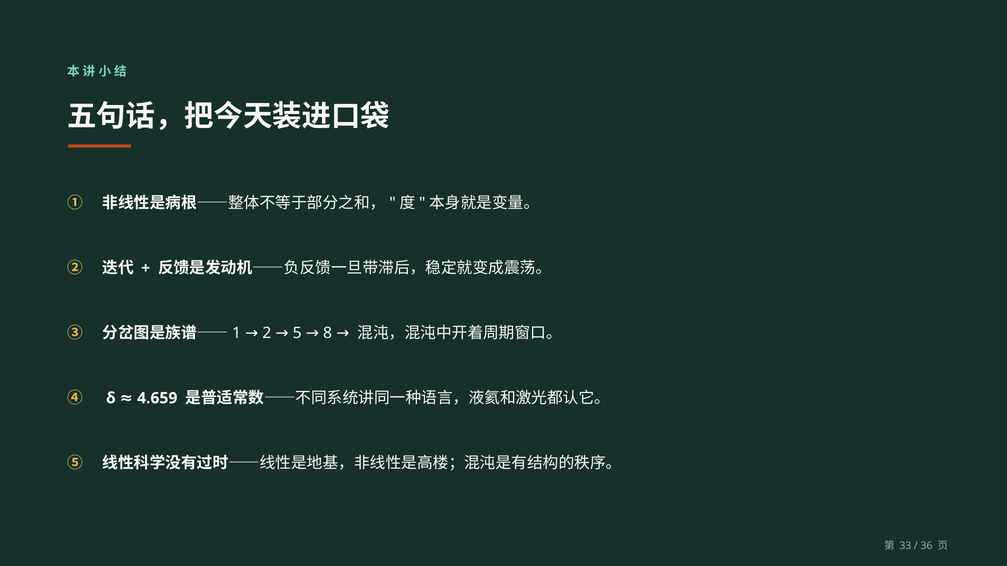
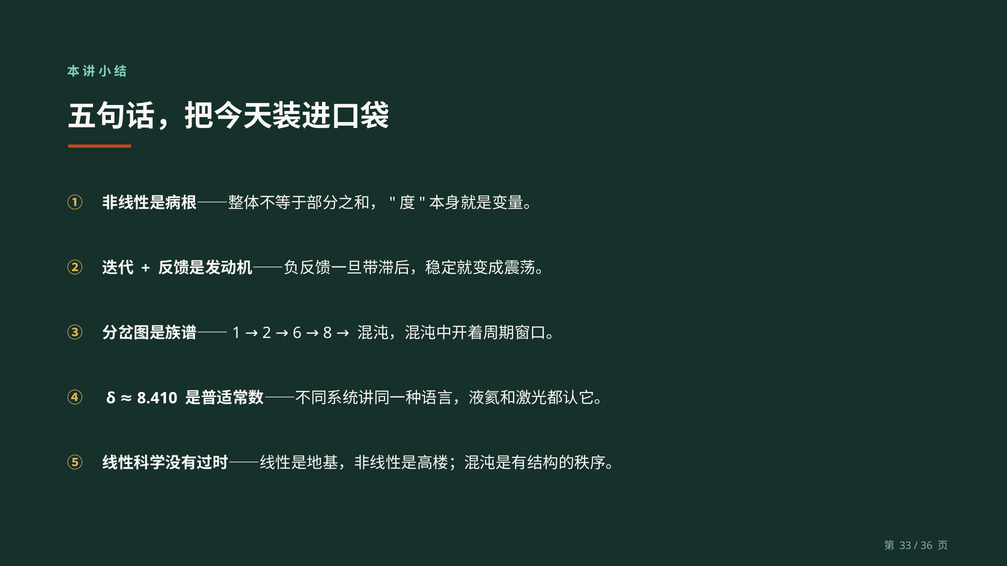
5: 5 -> 6
4.659: 4.659 -> 8.410
